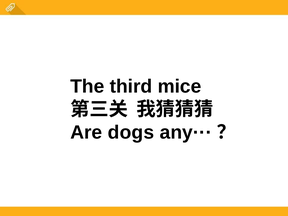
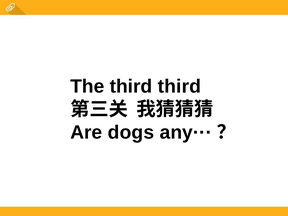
third mice: mice -> third
